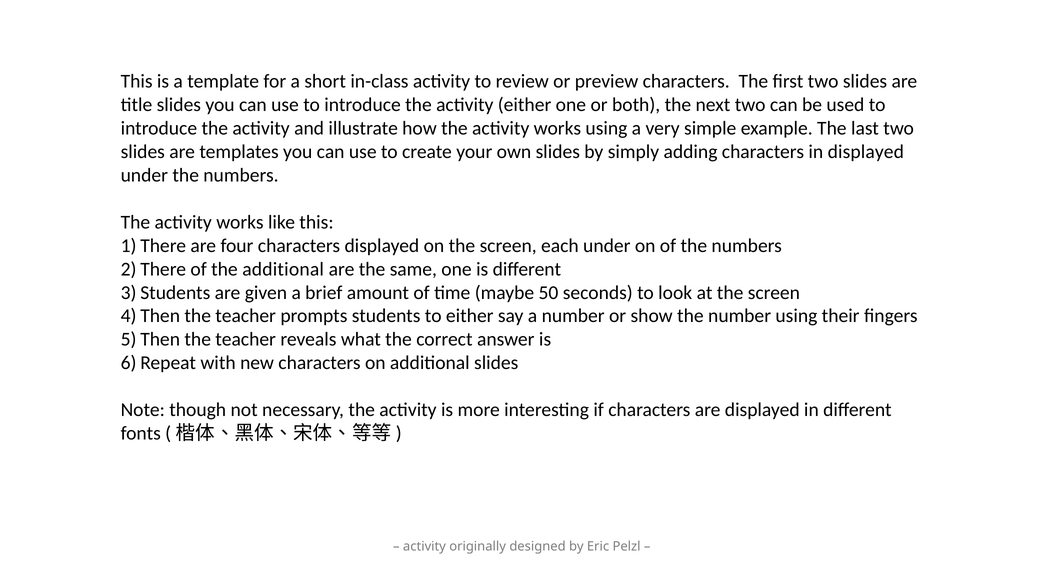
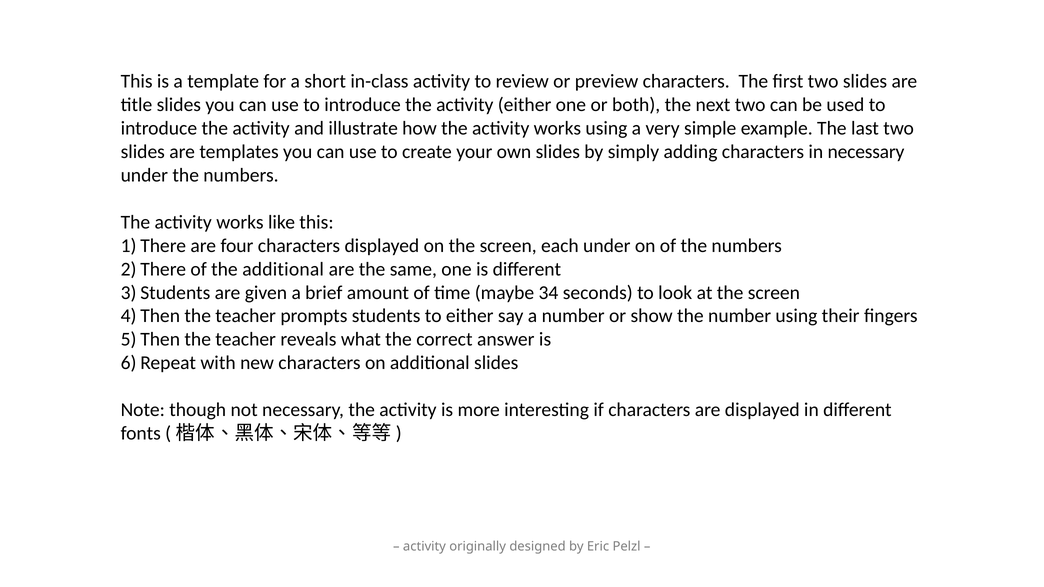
in displayed: displayed -> necessary
50: 50 -> 34
